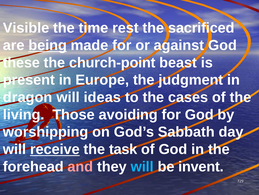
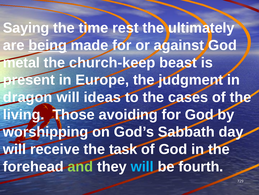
Visible: Visible -> Saying
sacrificed: sacrificed -> ultimately
these: these -> metal
church-point: church-point -> church-keep
receive underline: present -> none
and colour: pink -> light green
invent: invent -> fourth
